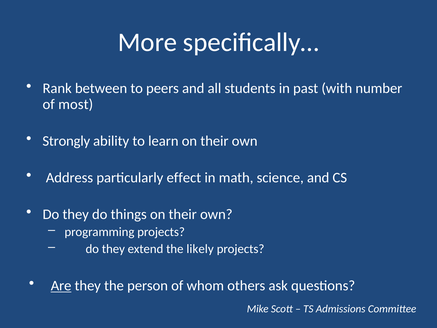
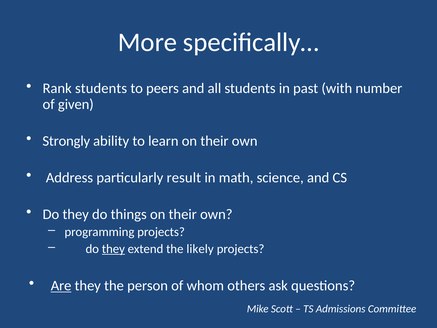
Rank between: between -> students
most: most -> given
effect: effect -> result
they at (113, 249) underline: none -> present
